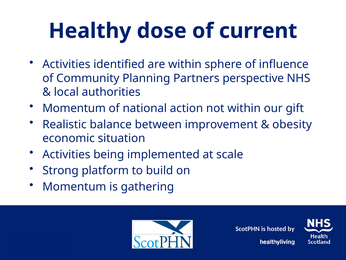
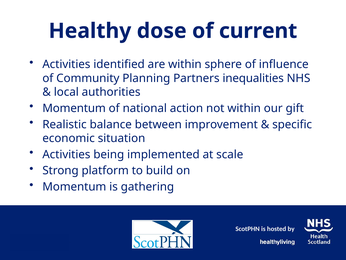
perspective: perspective -> inequalities
obesity: obesity -> specific
